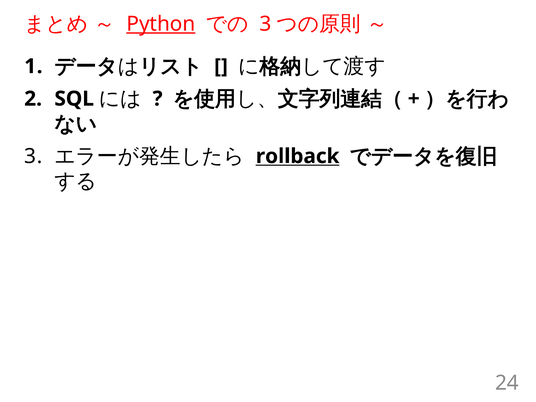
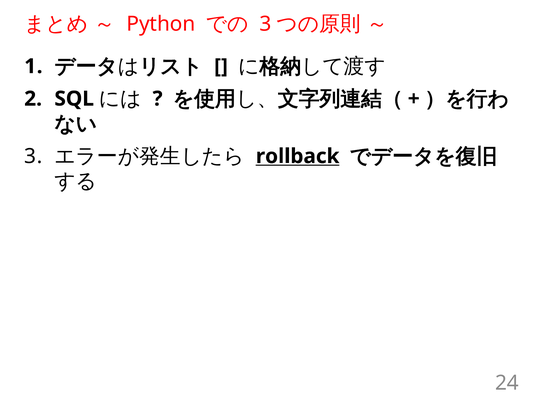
Python underline: present -> none
